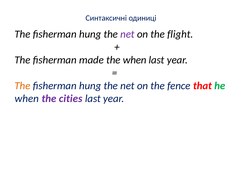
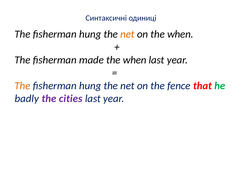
net at (127, 34) colour: purple -> orange
on the flight: flight -> when
when at (27, 99): when -> badly
